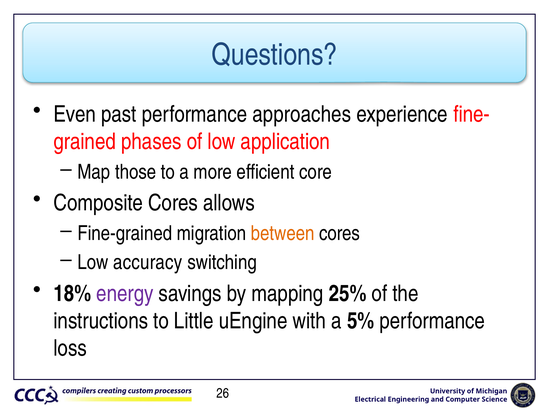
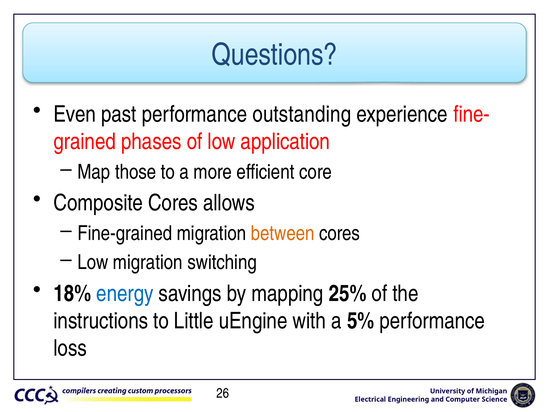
approaches: approaches -> outstanding
Low accuracy: accuracy -> migration
energy colour: purple -> blue
